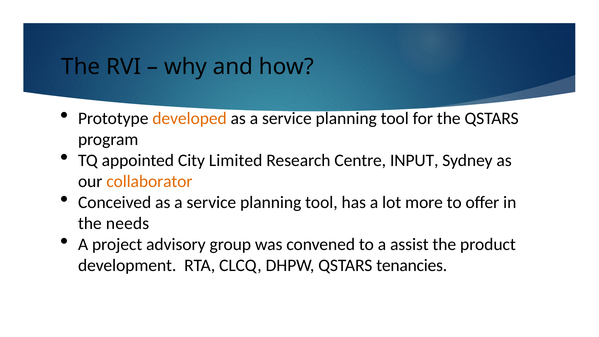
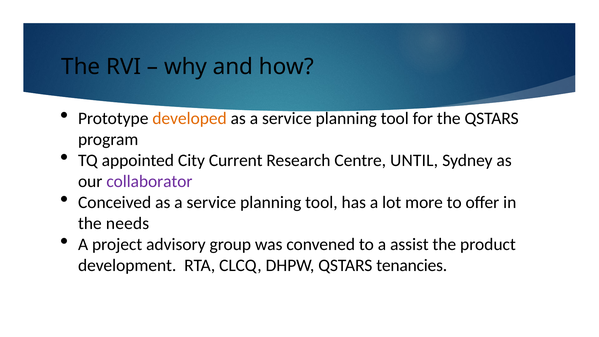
Limited: Limited -> Current
INPUT: INPUT -> UNTIL
collaborator colour: orange -> purple
